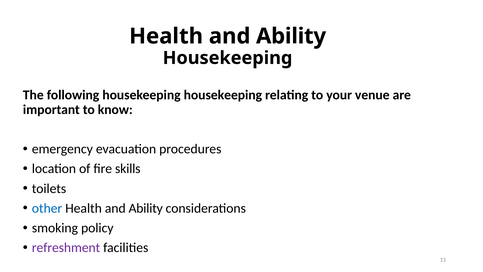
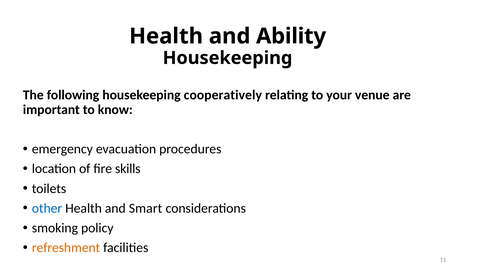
housekeeping housekeeping: housekeeping -> cooperatively
Ability at (146, 208): Ability -> Smart
refreshment colour: purple -> orange
